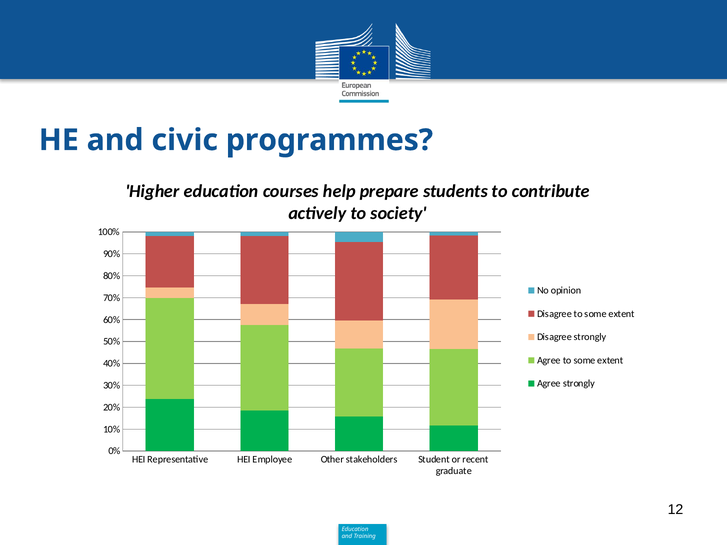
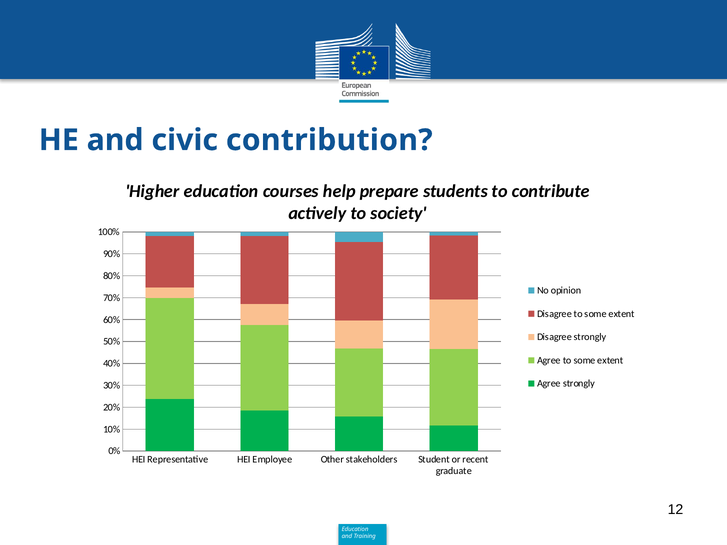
programmes: programmes -> contribution
